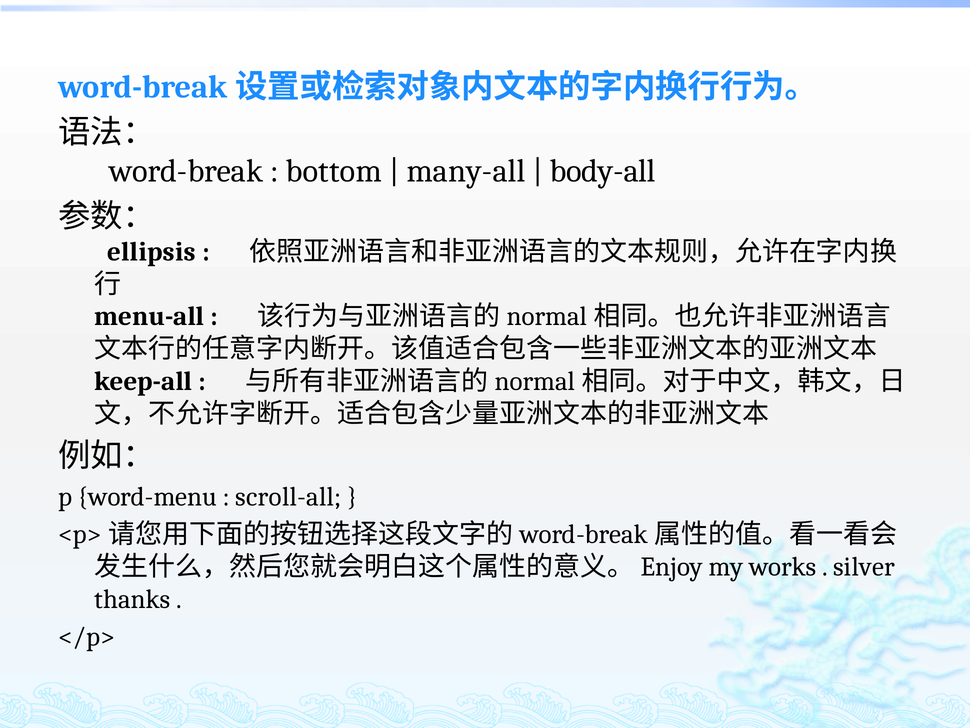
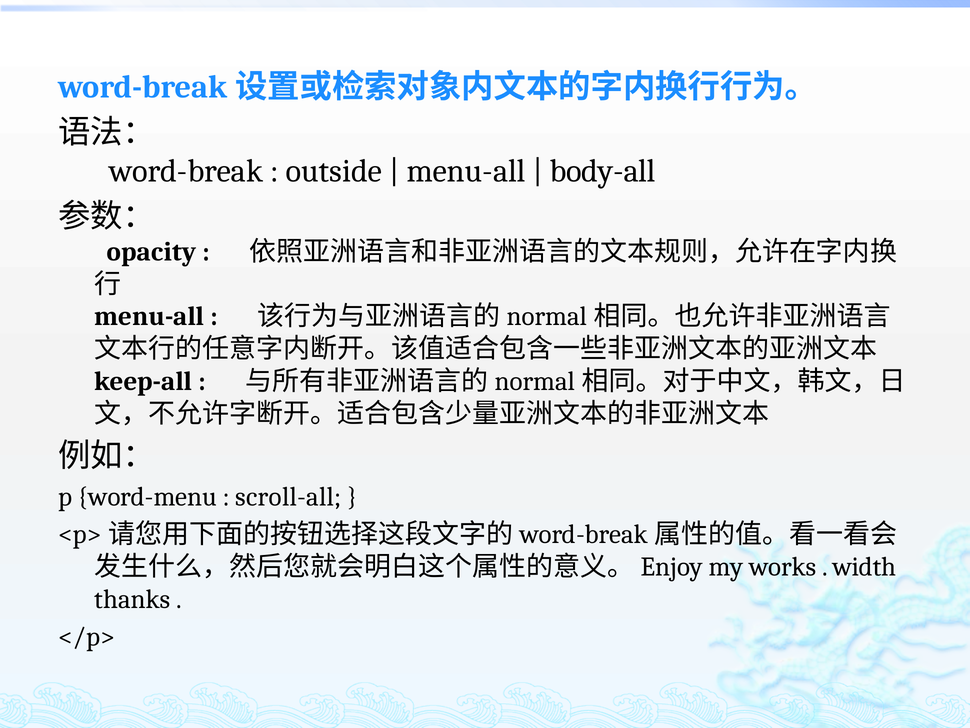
bottom: bottom -> outside
many-all at (466, 171): many-all -> menu-all
ellipsis: ellipsis -> opacity
silver: silver -> width
